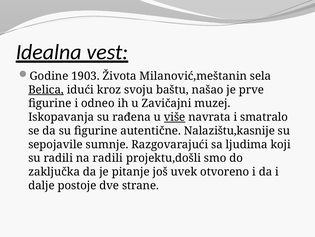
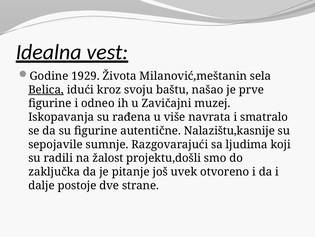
1903: 1903 -> 1929
više underline: present -> none
na radili: radili -> žalost
